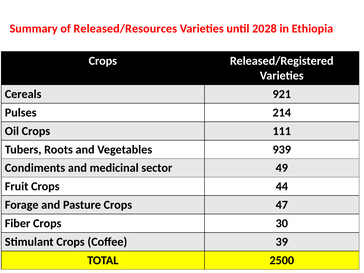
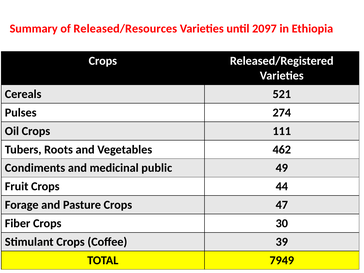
2028: 2028 -> 2097
921: 921 -> 521
214: 214 -> 274
939: 939 -> 462
sector: sector -> public
2500: 2500 -> 7949
